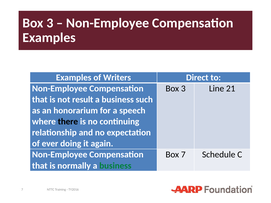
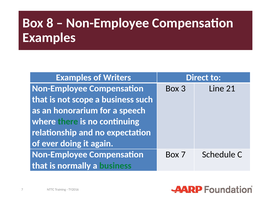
3 at (50, 23): 3 -> 8
result: result -> scope
there colour: black -> green
